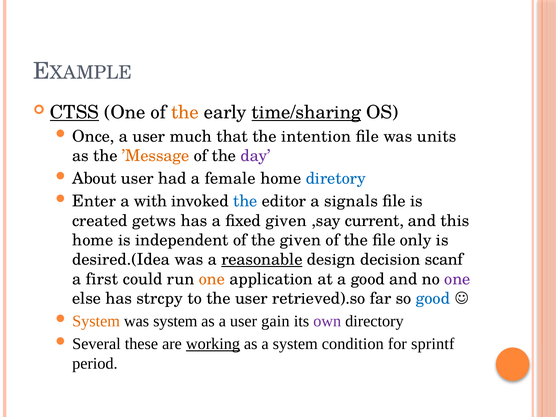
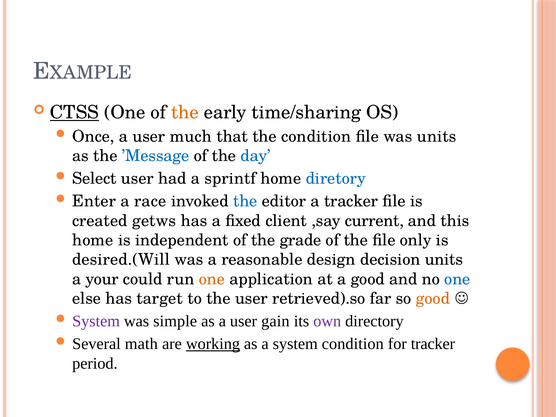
time/sharing underline: present -> none
the intention: intention -> condition
’Message colour: orange -> blue
day colour: purple -> blue
About: About -> Select
female: female -> sprintf
with: with -> race
a signals: signals -> tracker
fixed given: given -> client
the given: given -> grade
desired.(Idea: desired.(Idea -> desired.(Will
reasonable underline: present -> none
decision scanf: scanf -> units
first: first -> your
one at (457, 279) colour: purple -> blue
strcpy: strcpy -> target
good at (433, 299) colour: blue -> orange
System at (96, 321) colour: orange -> purple
was system: system -> simple
these: these -> math
for sprintf: sprintf -> tracker
